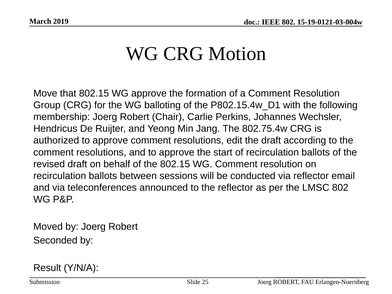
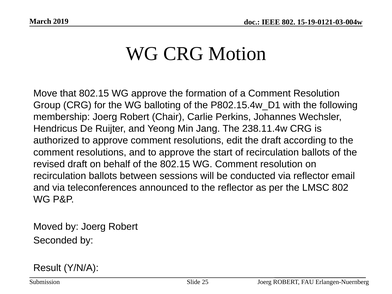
802.75.4w: 802.75.4w -> 238.11.4w
